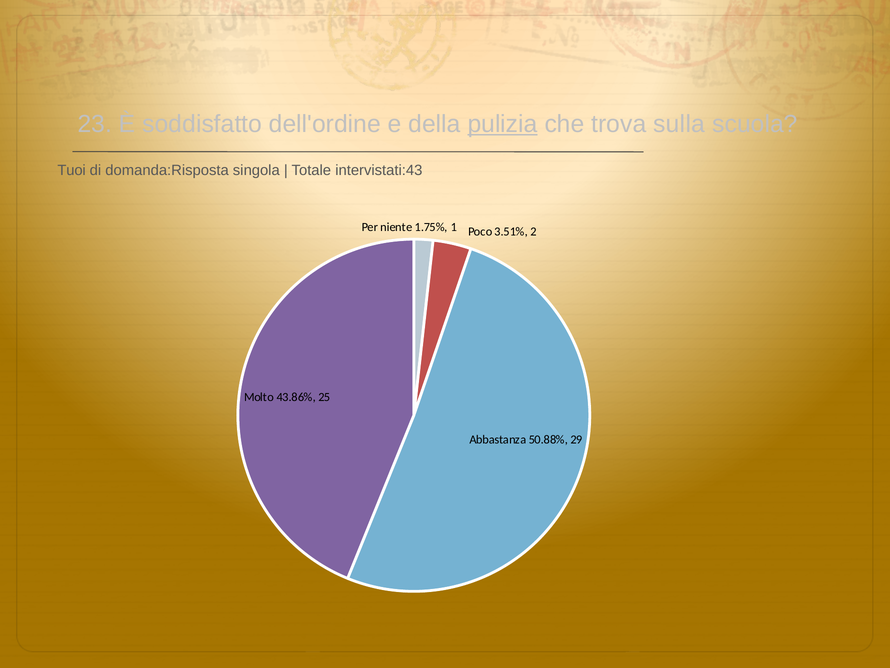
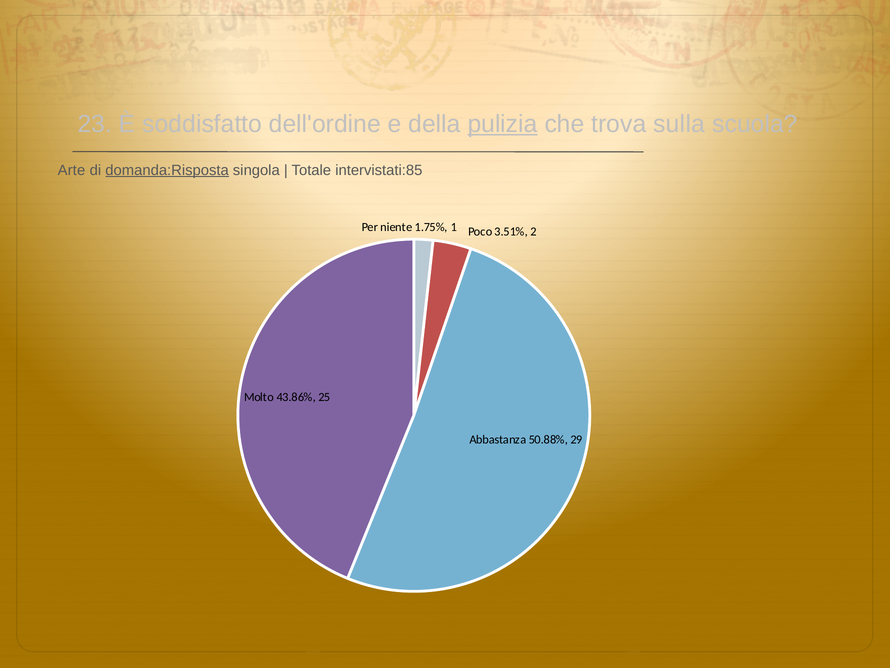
Tuoi: Tuoi -> Arte
domanda:Risposta underline: none -> present
intervistati:43: intervistati:43 -> intervistati:85
